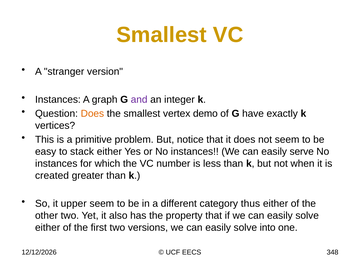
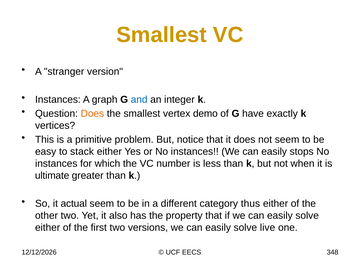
and colour: purple -> blue
serve: serve -> stops
created: created -> ultimate
upper: upper -> actual
into: into -> live
